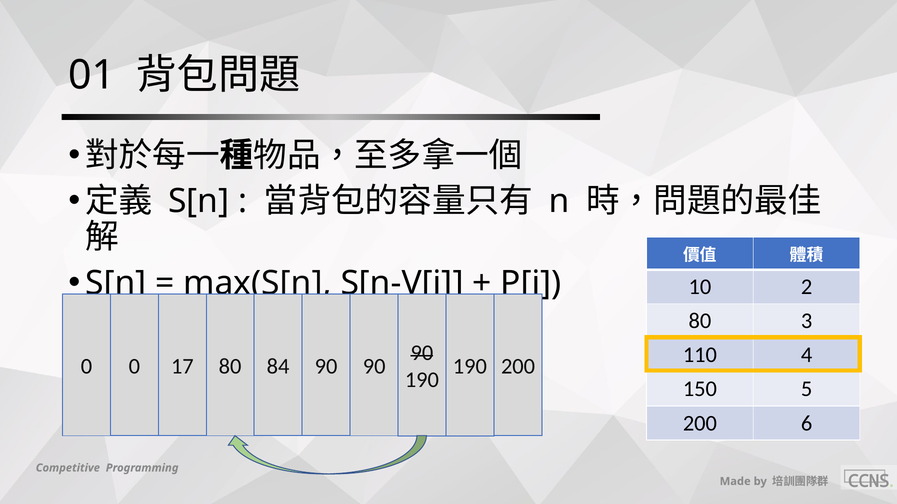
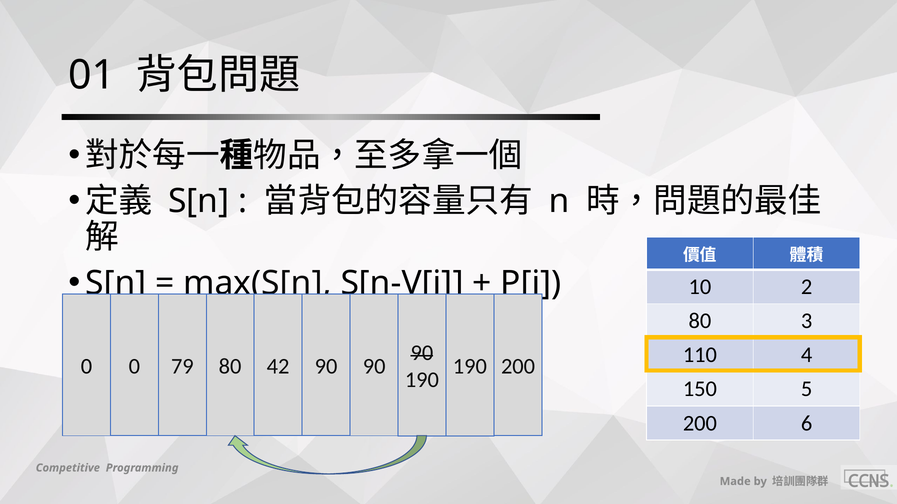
17: 17 -> 79
84: 84 -> 42
